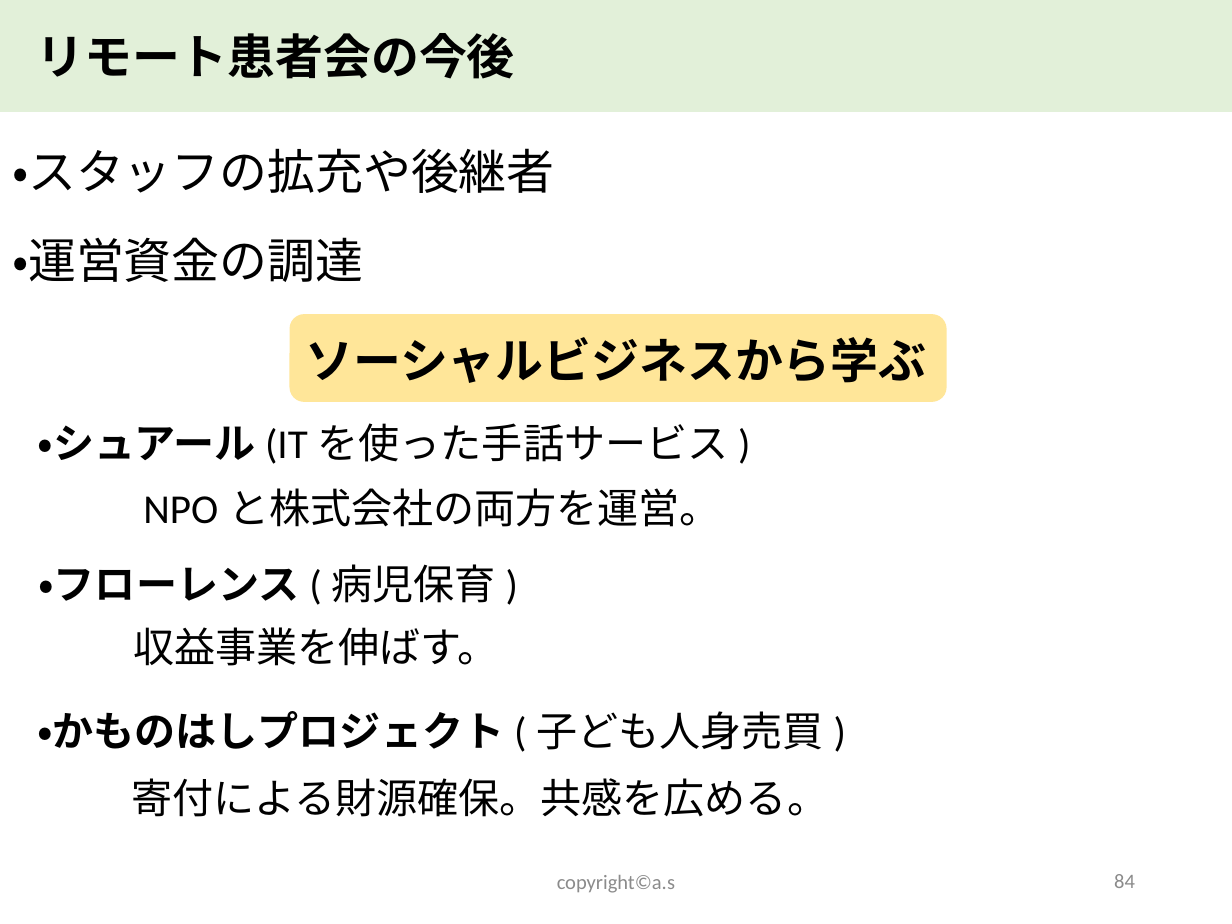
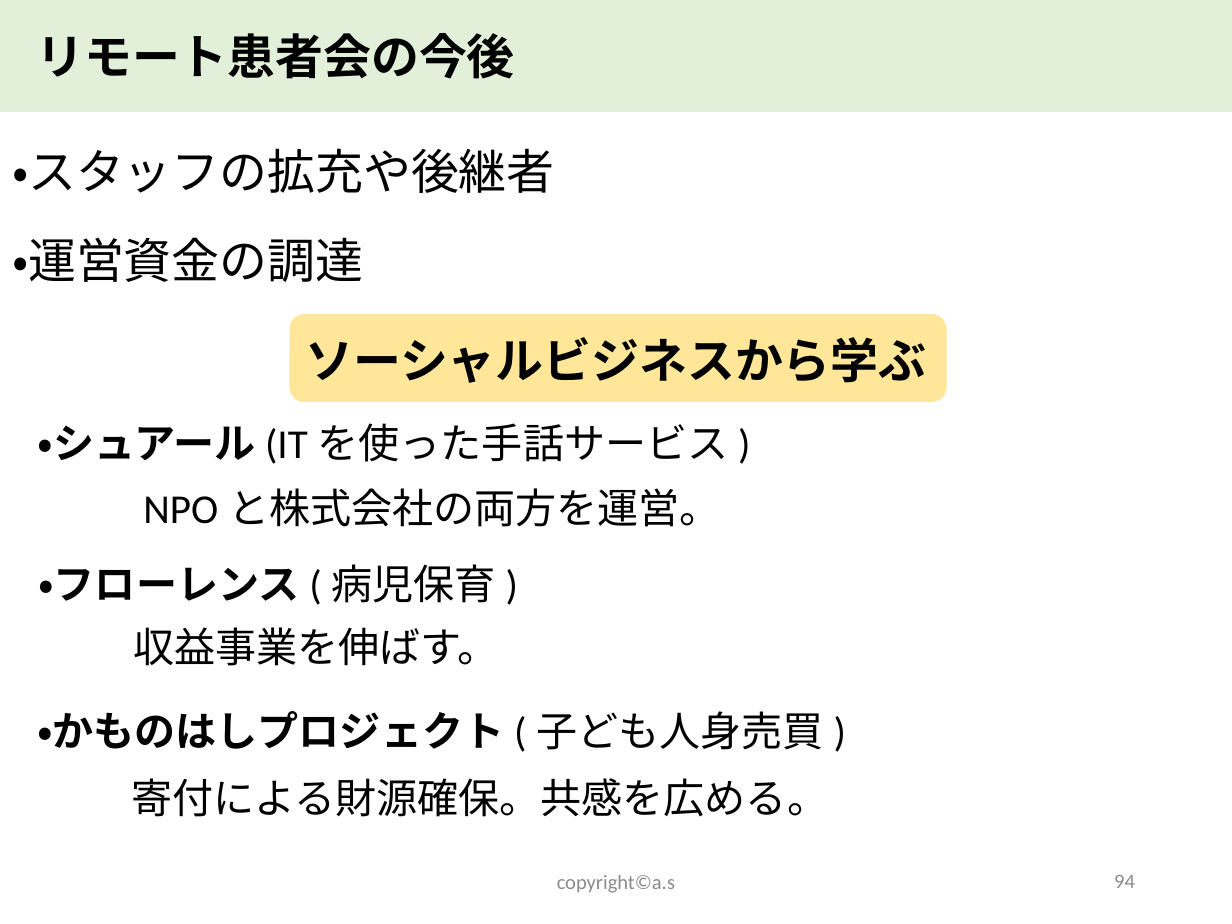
84: 84 -> 94
